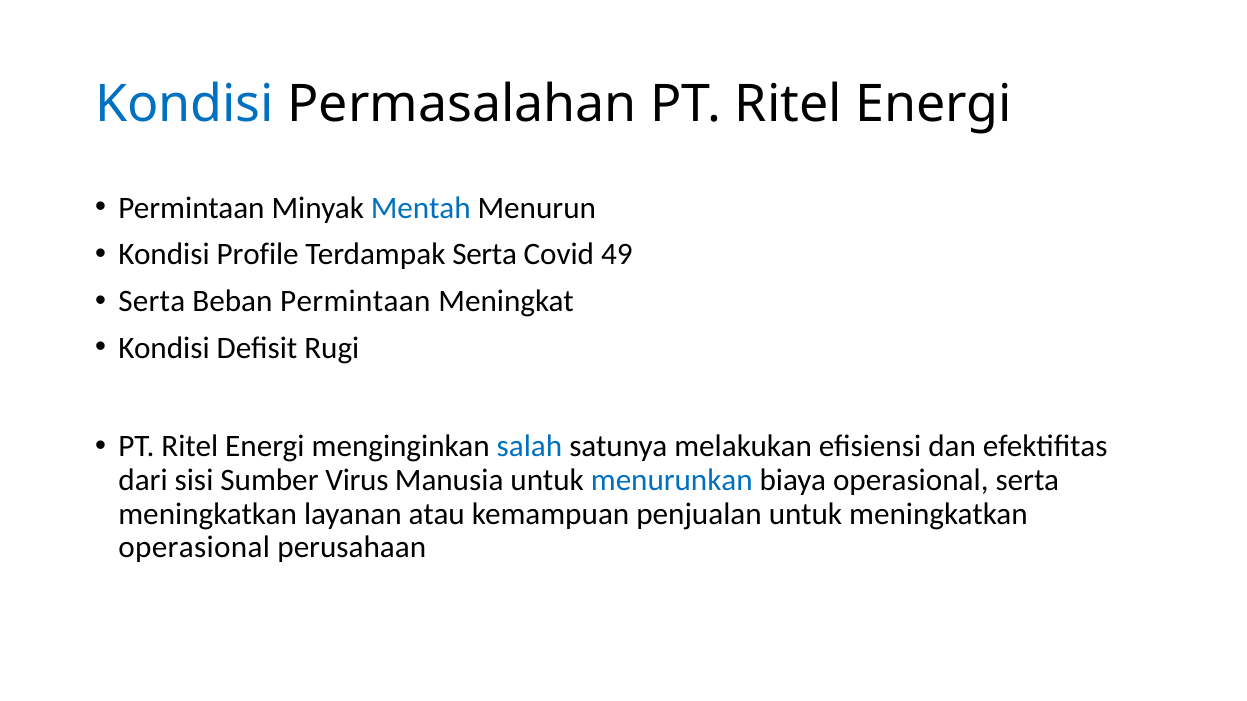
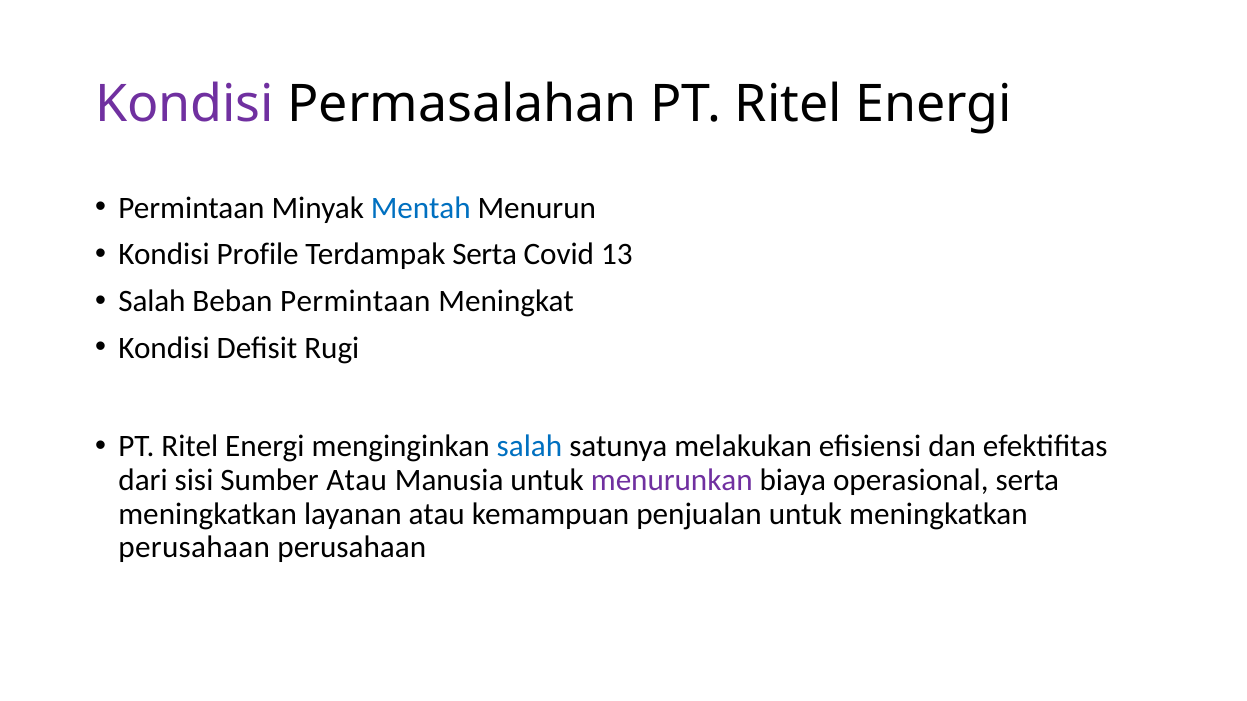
Kondisi at (185, 105) colour: blue -> purple
49: 49 -> 13
Serta at (152, 301): Serta -> Salah
Sumber Virus: Virus -> Atau
menurunkan colour: blue -> purple
operasional at (194, 548): operasional -> perusahaan
